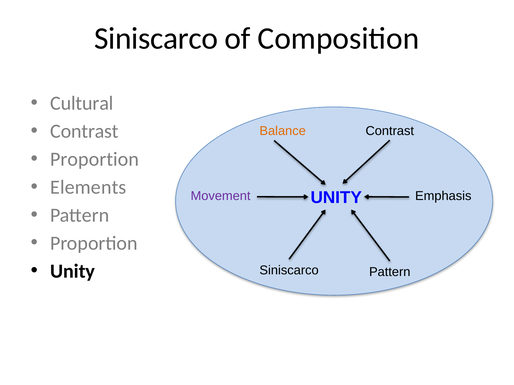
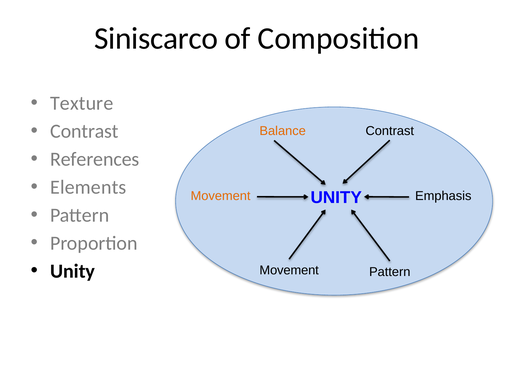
Cultural: Cultural -> Texture
Proportion at (95, 159): Proportion -> References
Movement at (221, 196) colour: purple -> orange
Siniscarco at (289, 271): Siniscarco -> Movement
